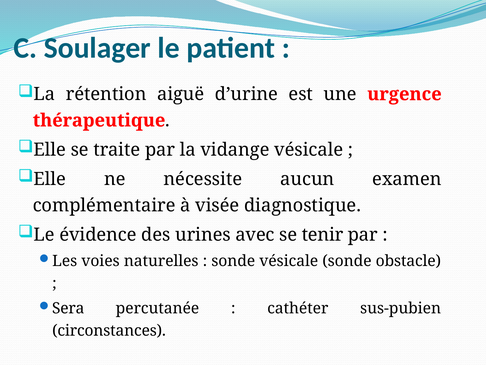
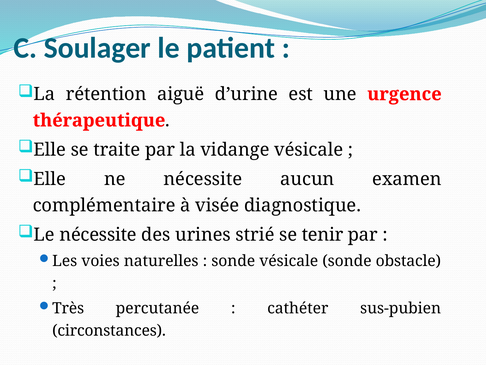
Le évidence: évidence -> nécessite
avec: avec -> strié
Sera: Sera -> Très
